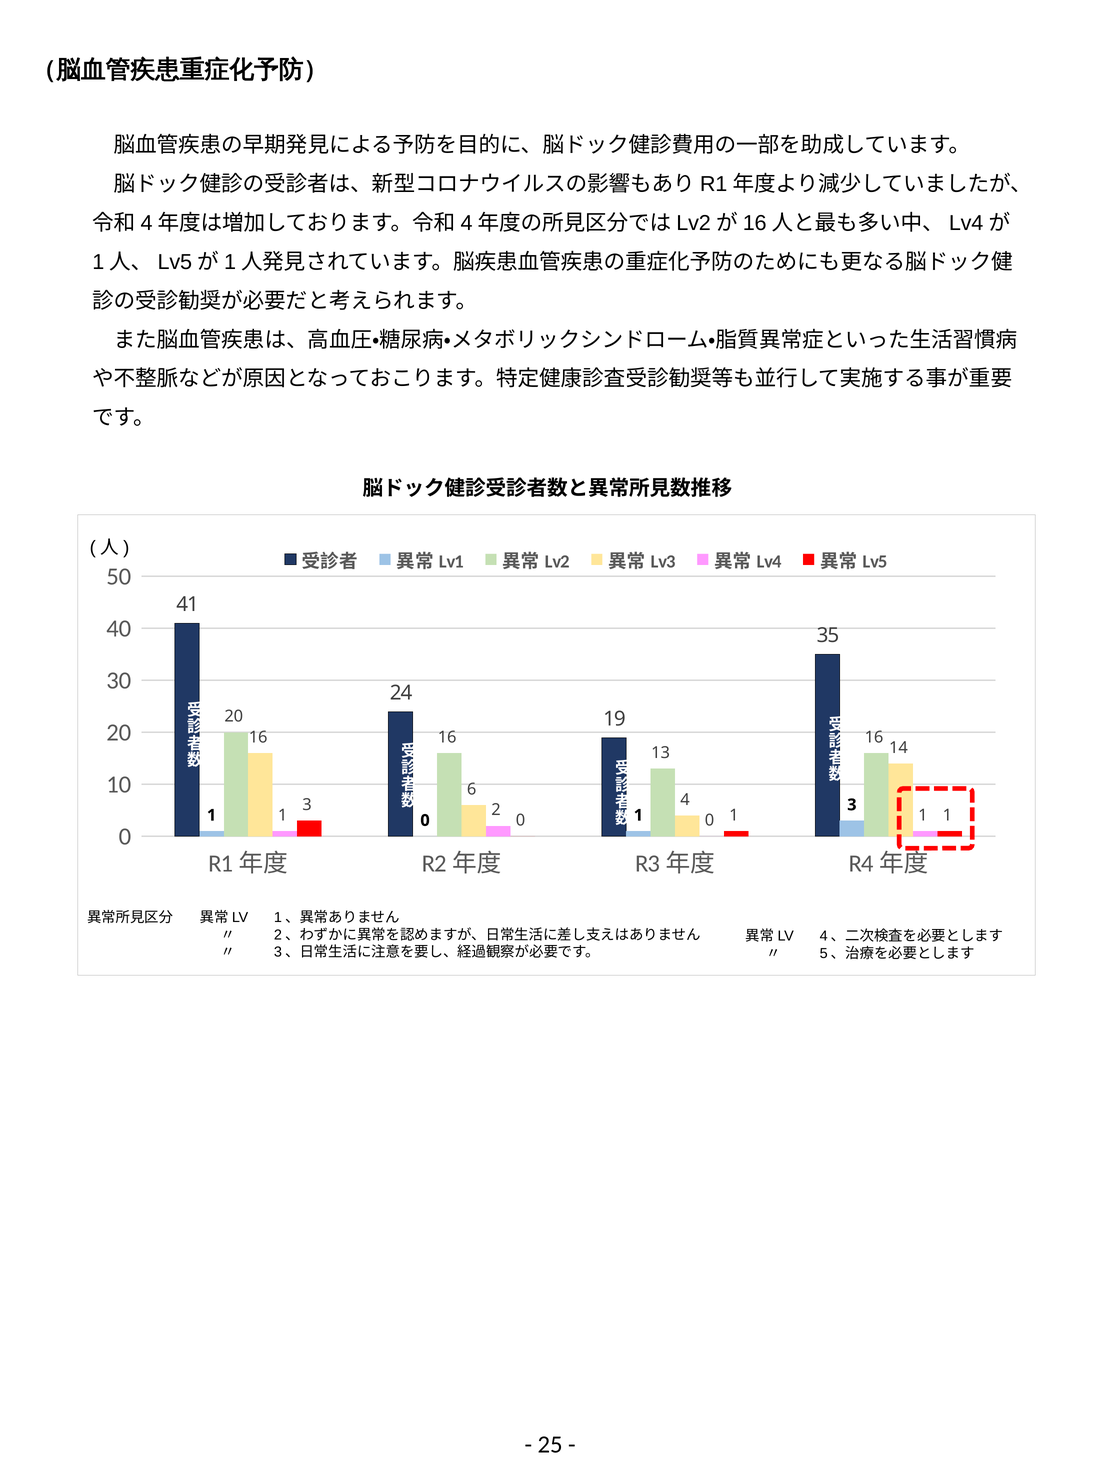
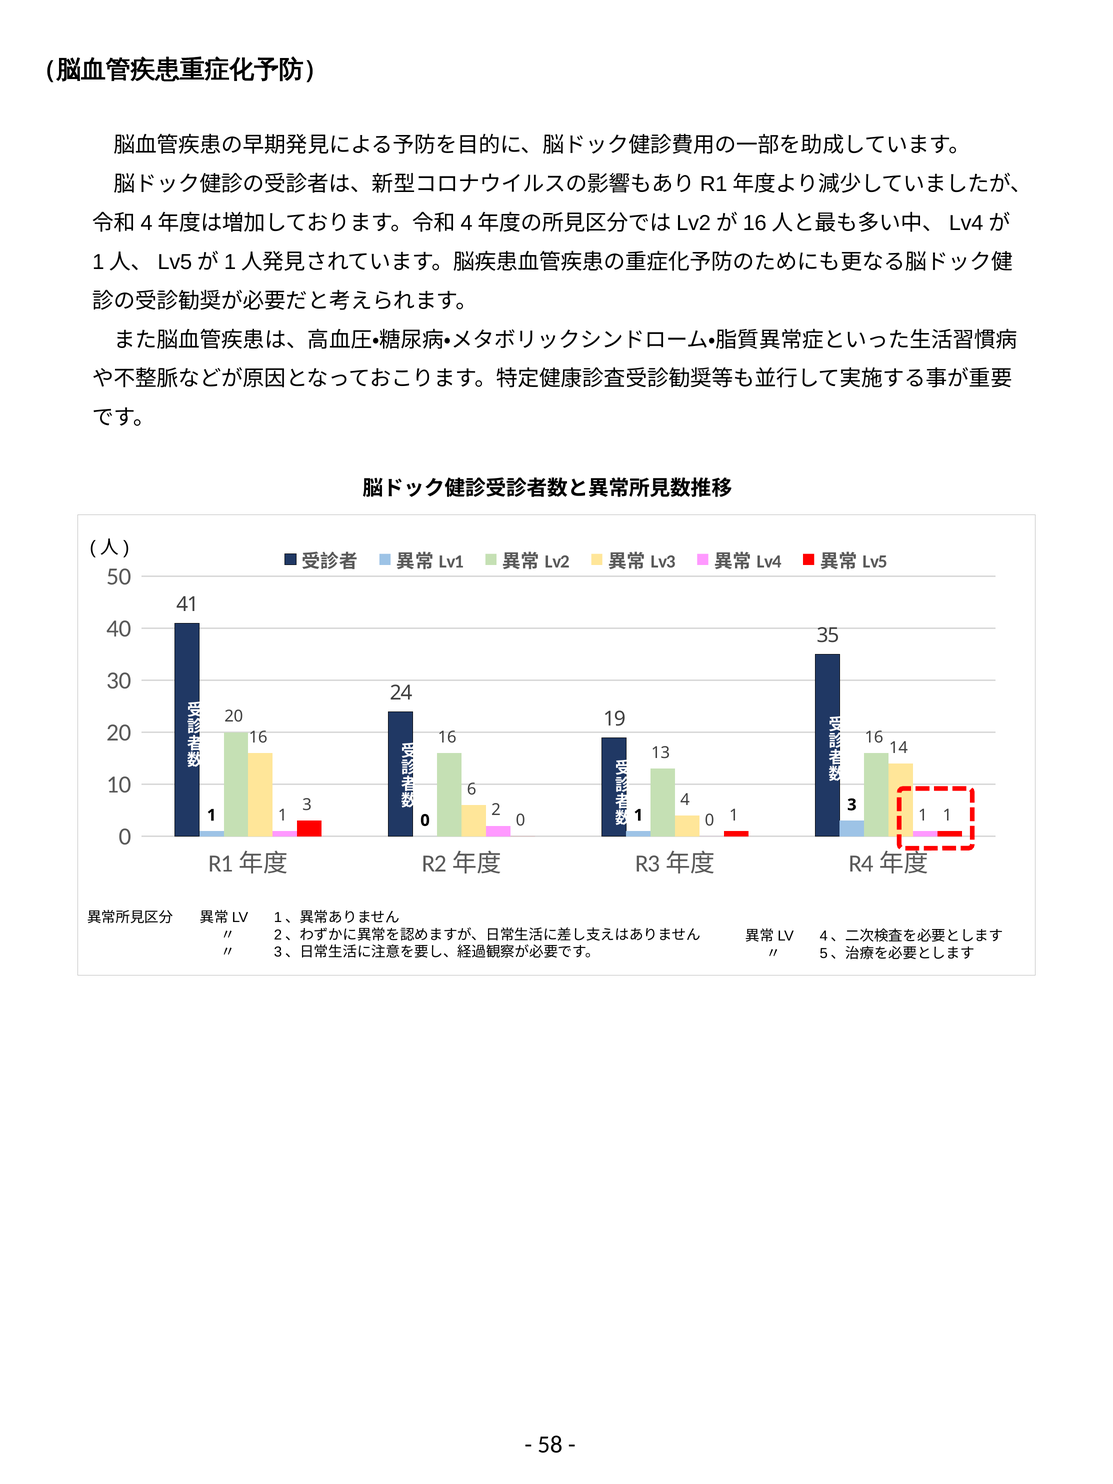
25: 25 -> 58
